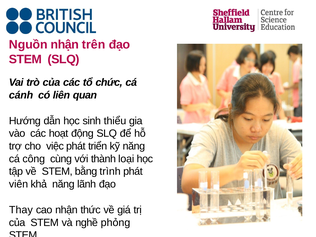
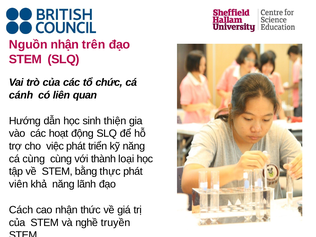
thiểu: thiểu -> thiện
cá công: công -> cùng
trình: trình -> thực
Thay: Thay -> Cách
phỏng: phỏng -> truyền
